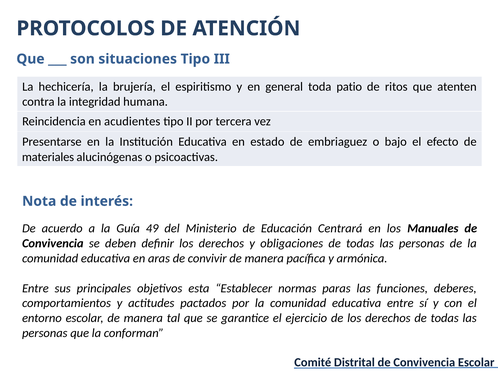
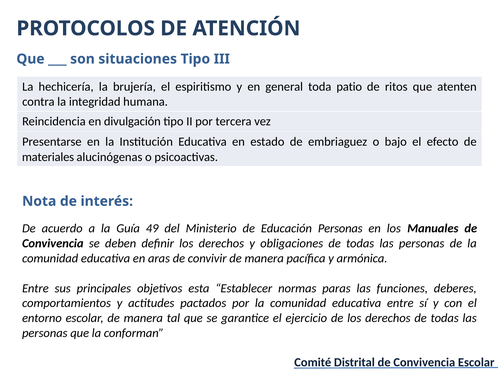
acudientes: acudientes -> divulgación
Educación Centrará: Centrará -> Personas
